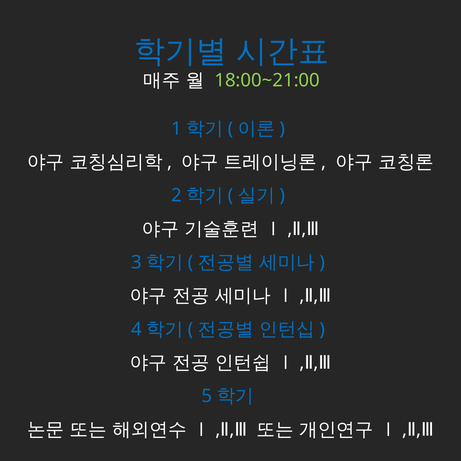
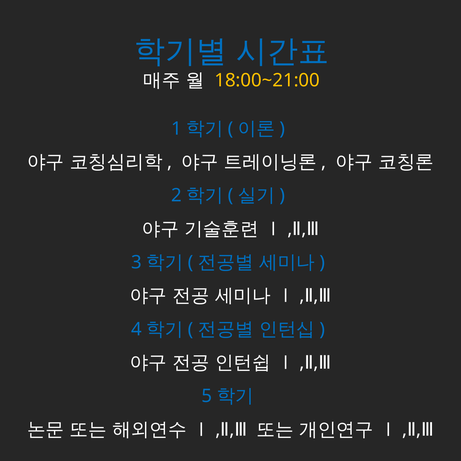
18:00~21:00 colour: light green -> yellow
